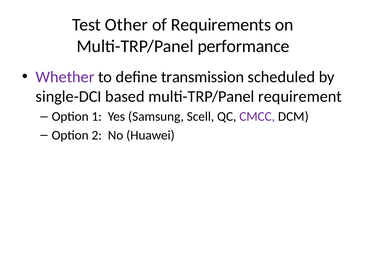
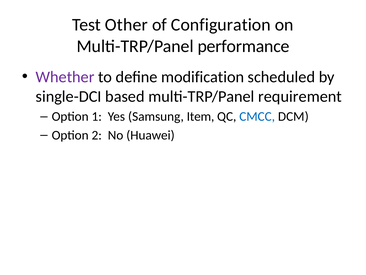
Requirements: Requirements -> Configuration
transmission: transmission -> modification
Scell: Scell -> Item
CMCC colour: purple -> blue
